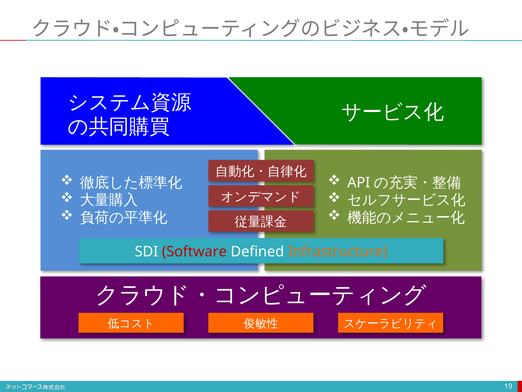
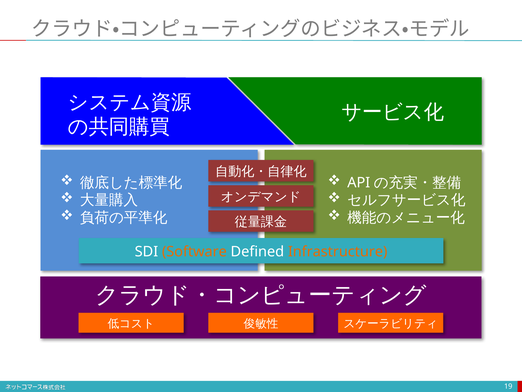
Software colour: red -> orange
